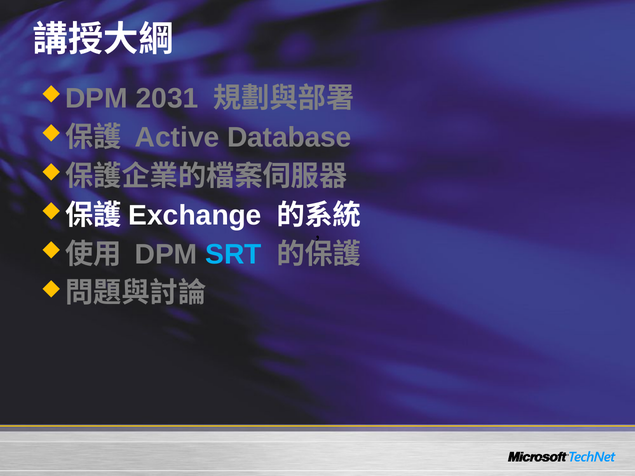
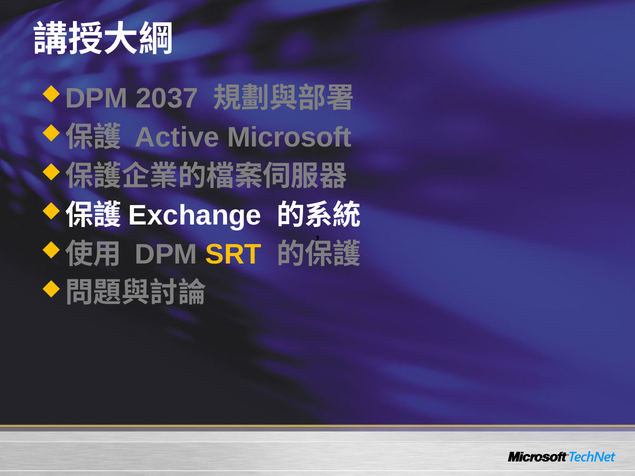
2031: 2031 -> 2037
Database: Database -> Microsoft
SRT colour: light blue -> yellow
